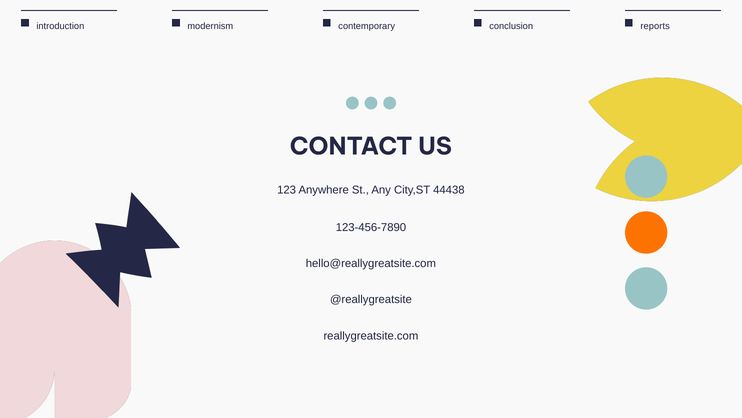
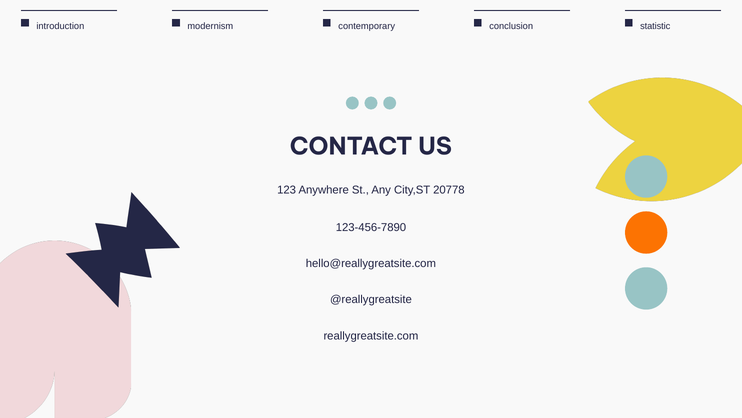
reports: reports -> statistic
44438: 44438 -> 20778
